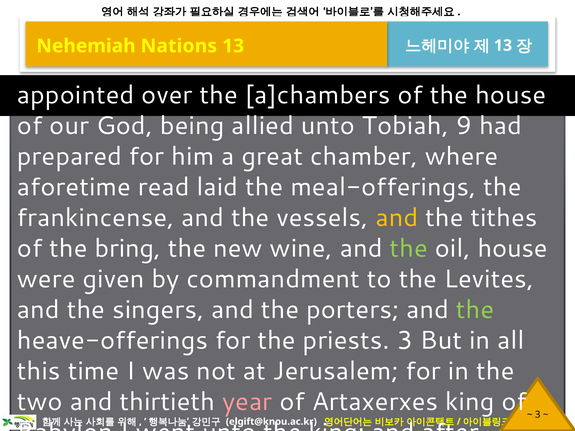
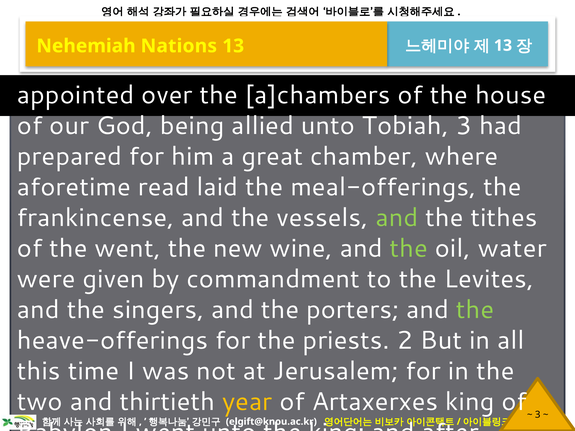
Tobiah 9: 9 -> 3
and at (397, 218) colour: yellow -> light green
the bring: bring -> went
oil house: house -> water
priests 3: 3 -> 2
year colour: pink -> yellow
